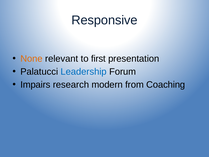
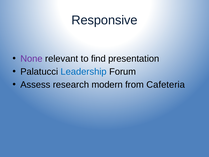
None colour: orange -> purple
first: first -> find
Impairs: Impairs -> Assess
Coaching: Coaching -> Cafeteria
